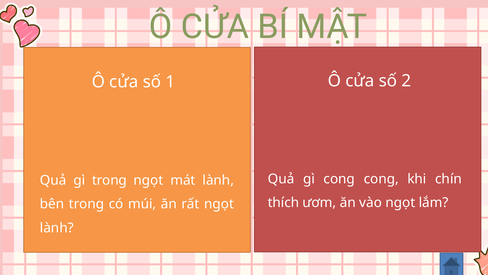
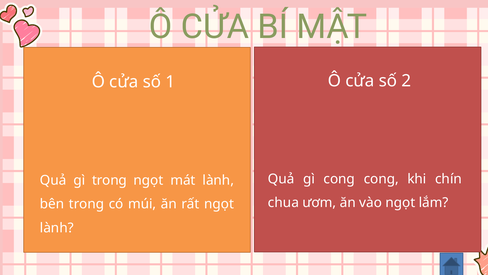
thích: thích -> chua
